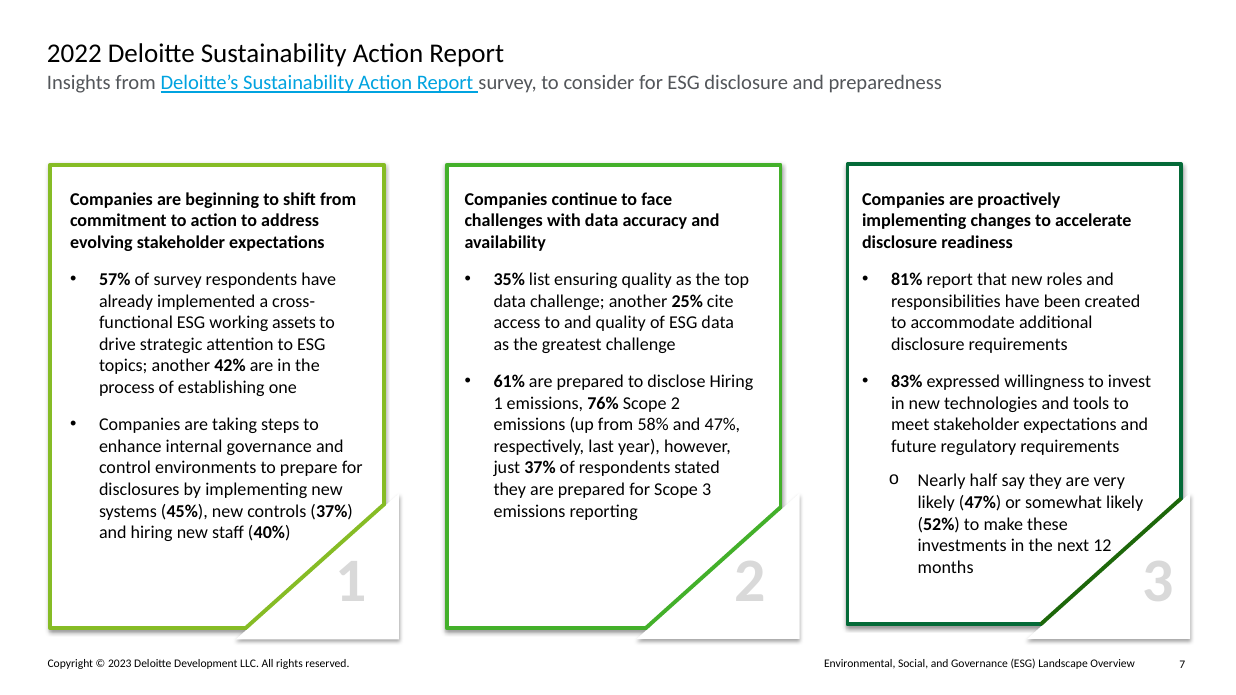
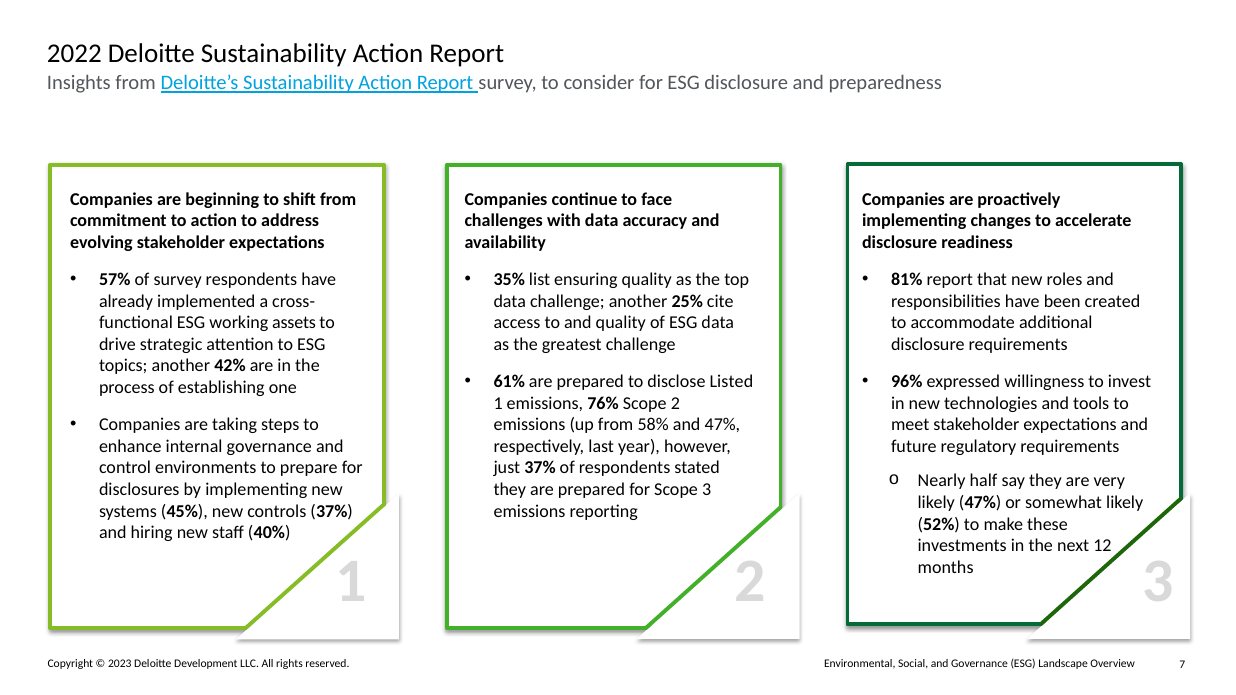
disclose Hiring: Hiring -> Listed
83%: 83% -> 96%
